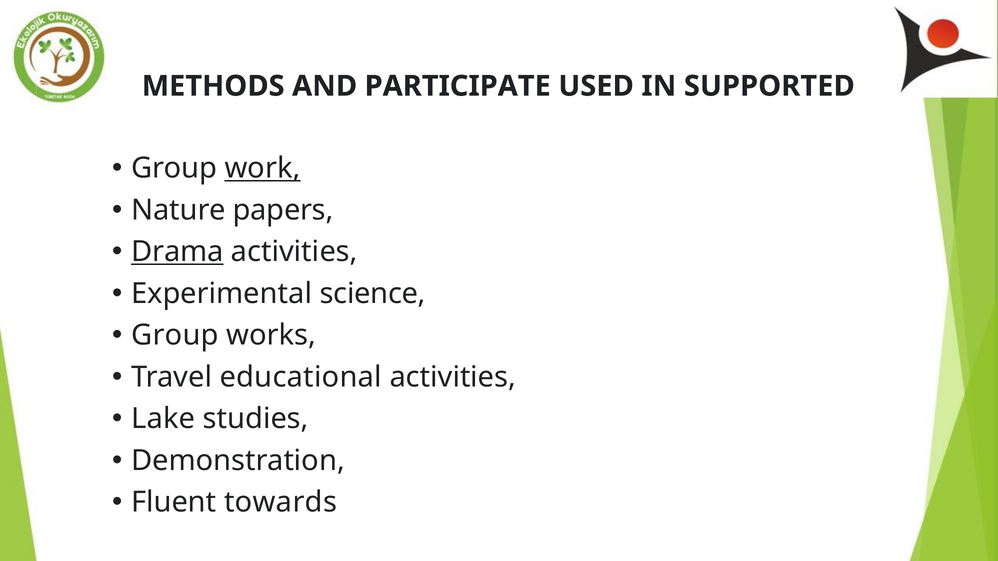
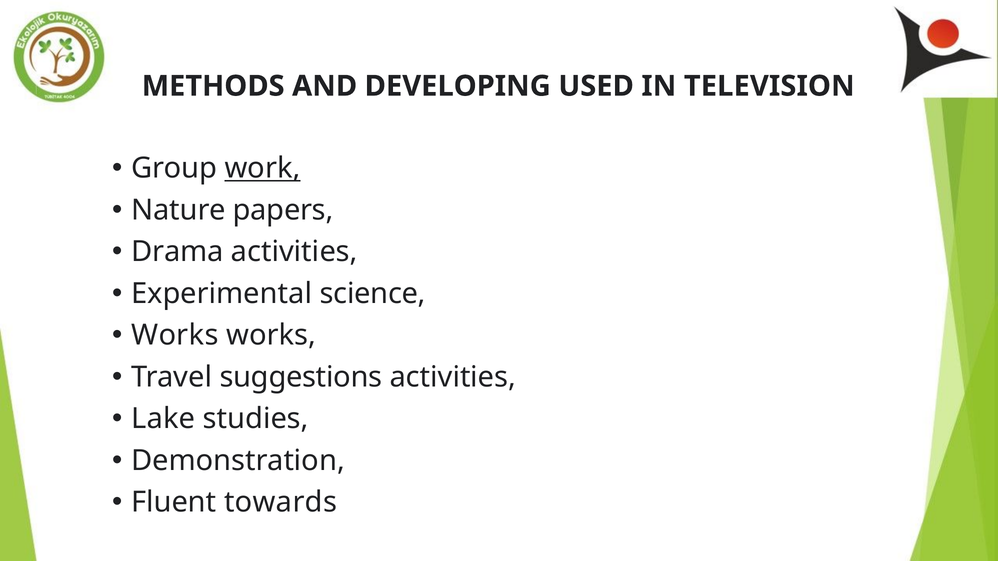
PARTICIPATE: PARTICIPATE -> DEVELOPING
SUPPORTED: SUPPORTED -> TELEVISION
Drama underline: present -> none
Group at (175, 336): Group -> Works
educational: educational -> suggestions
